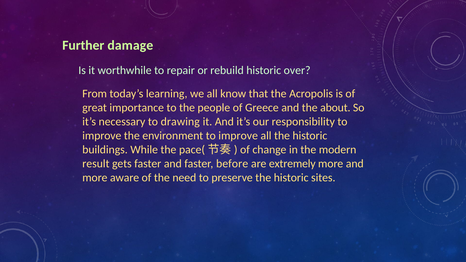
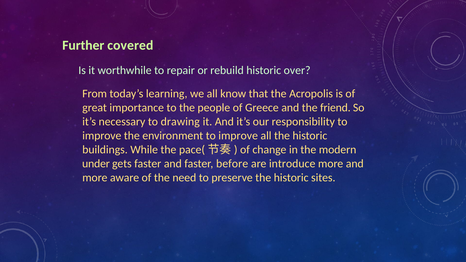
damage: damage -> covered
about: about -> friend
result: result -> under
extremely: extremely -> introduce
